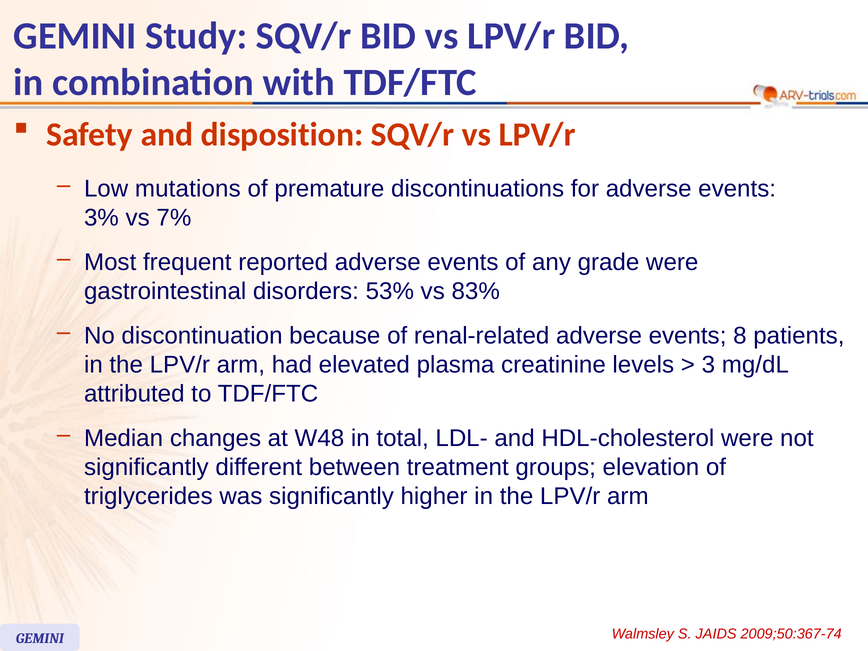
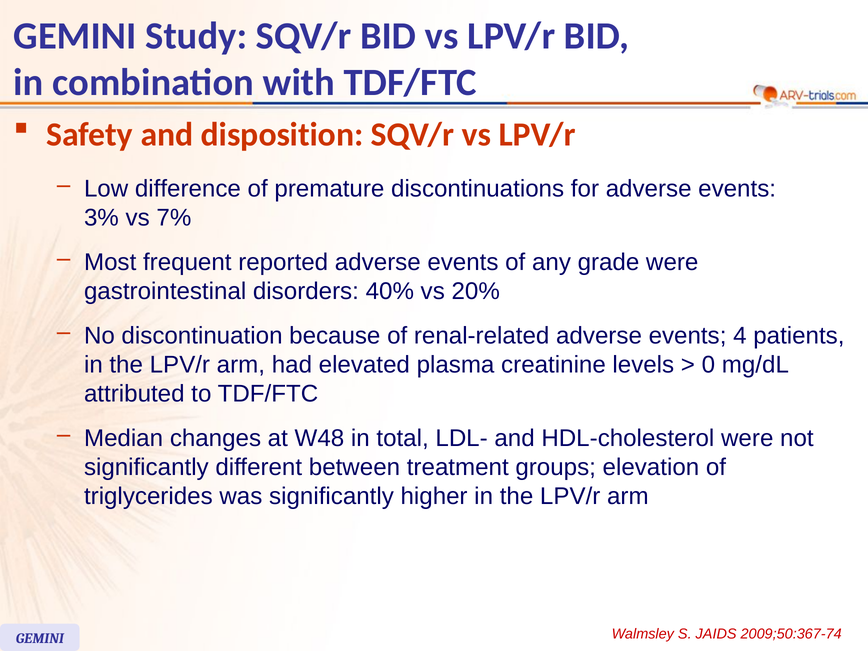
mutations: mutations -> difference
53%: 53% -> 40%
83%: 83% -> 20%
8: 8 -> 4
3: 3 -> 0
